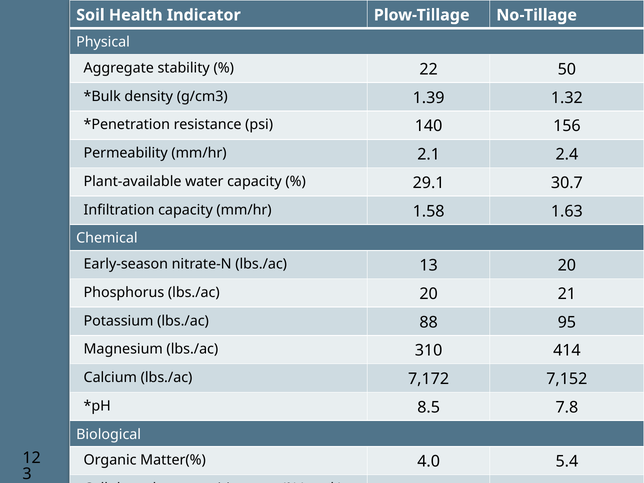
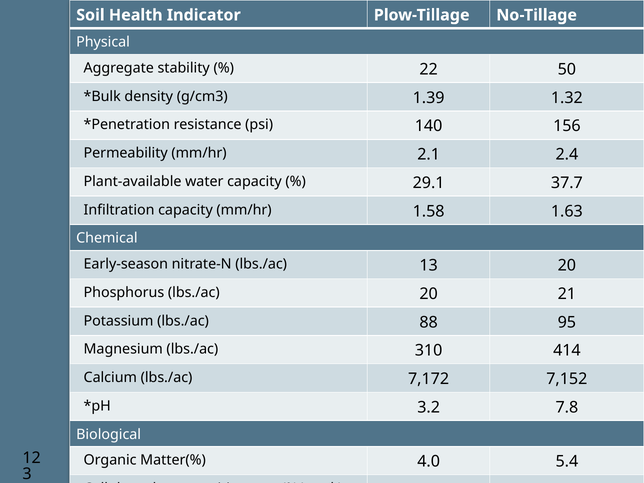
30.7: 30.7 -> 37.7
8.5: 8.5 -> 3.2
